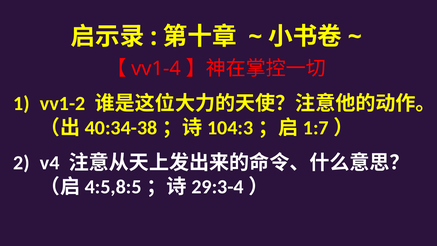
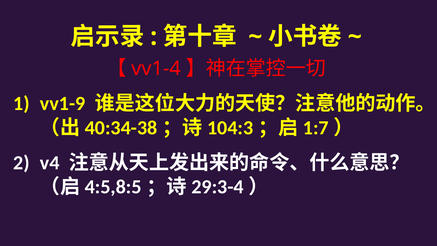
vv1-2: vv1-2 -> vv1-9
